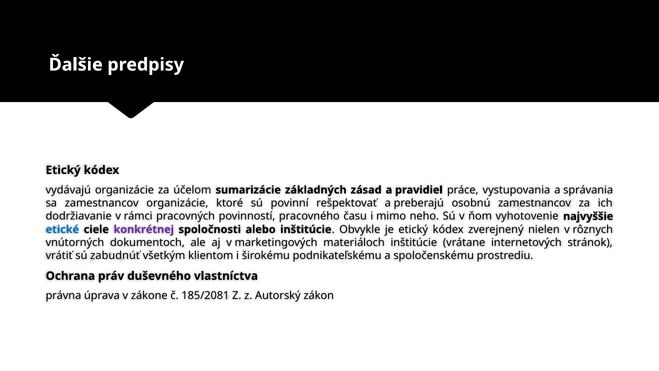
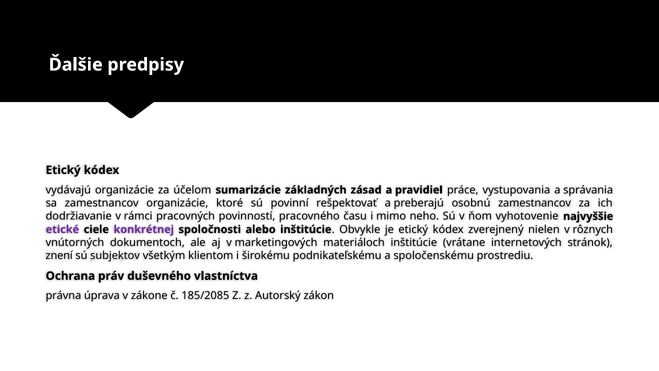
etické colour: blue -> purple
vrátiť: vrátiť -> znení
zabudnúť: zabudnúť -> subjektov
185/2081: 185/2081 -> 185/2085
